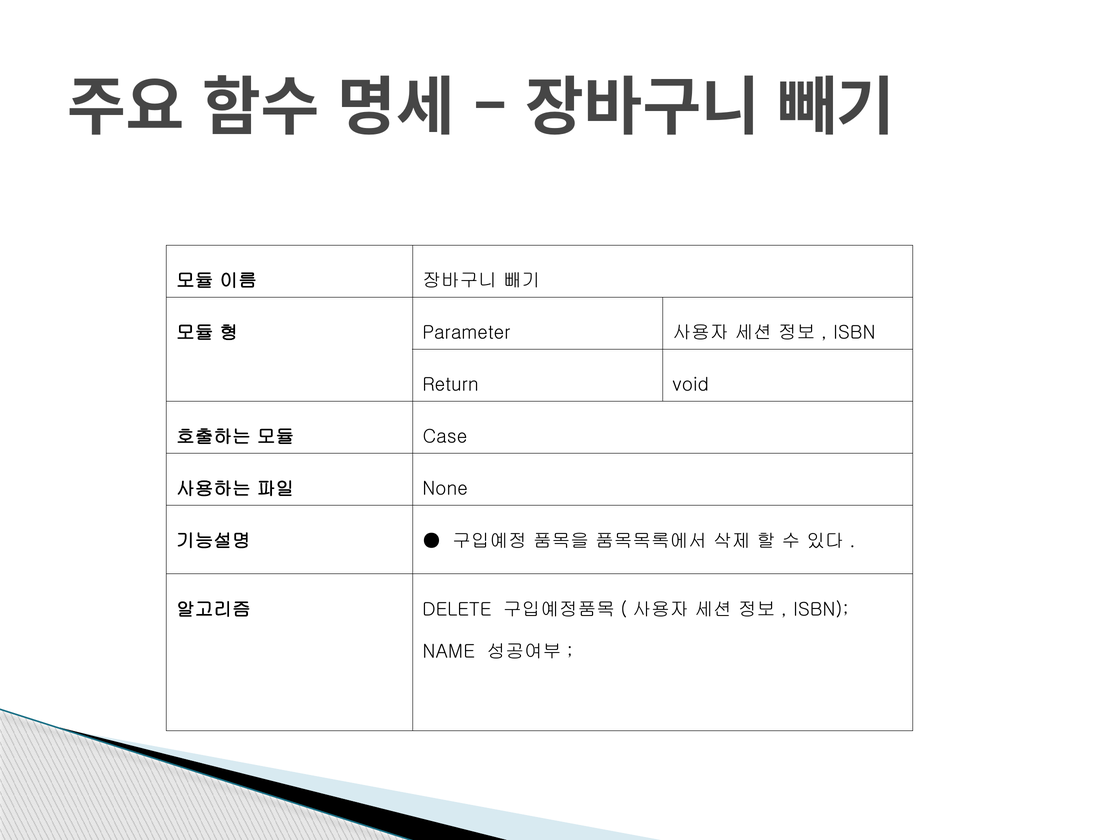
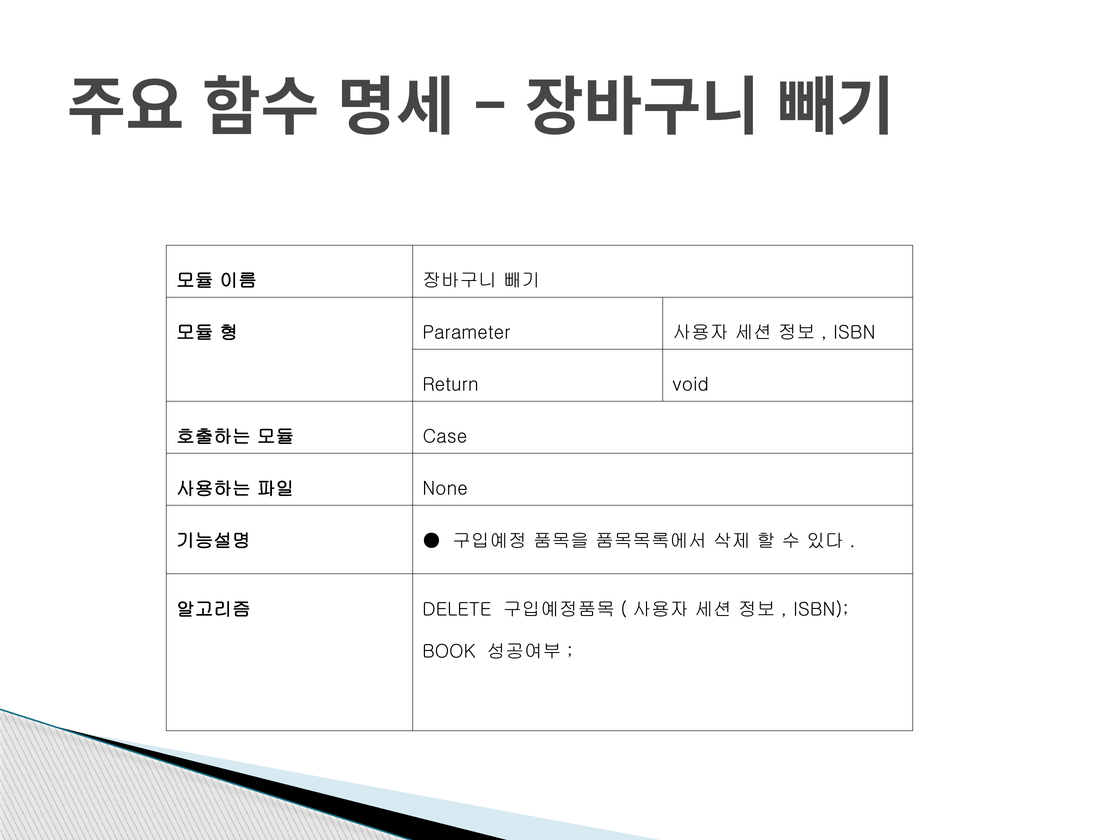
NAME: NAME -> BOOK
